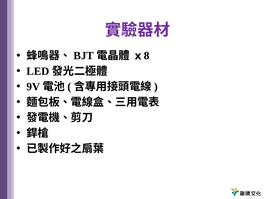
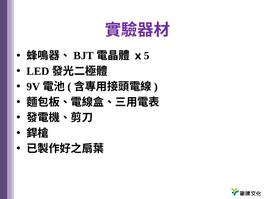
8: 8 -> 5
